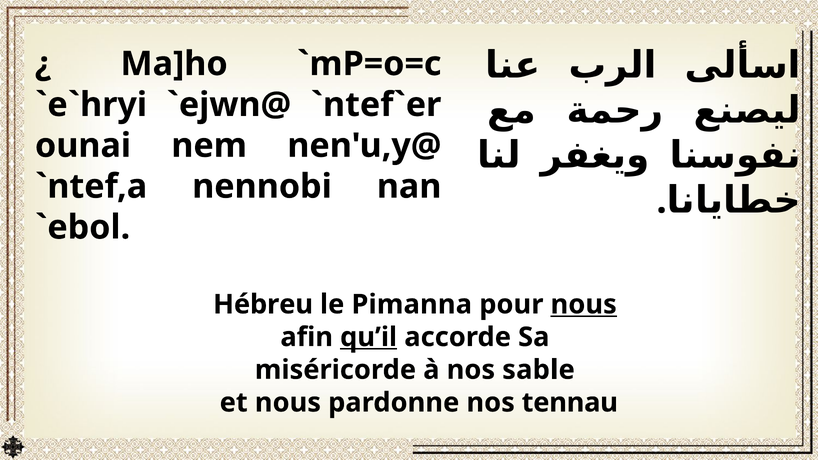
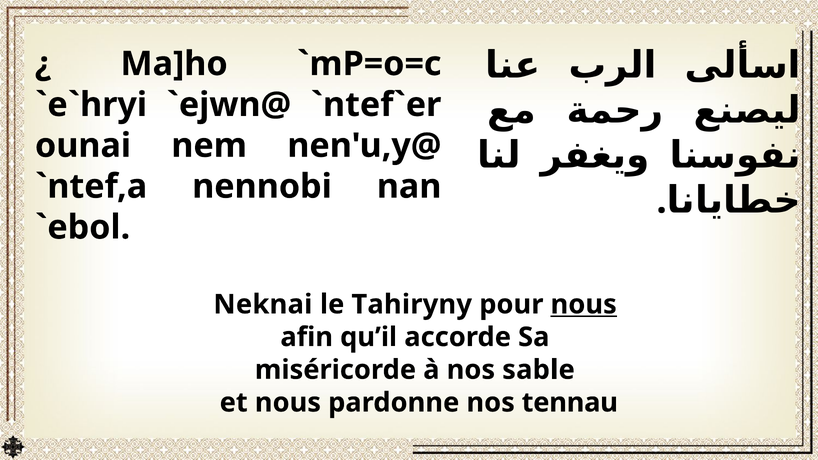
Hébreu: Hébreu -> Neknai
Pimanna: Pimanna -> Tahiryny
qu’il underline: present -> none
